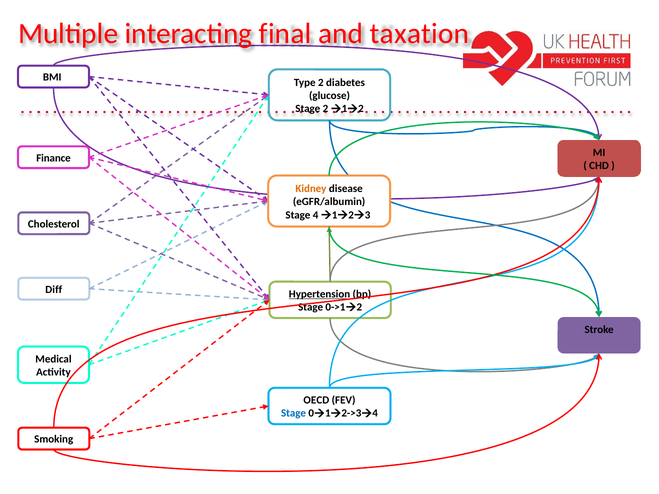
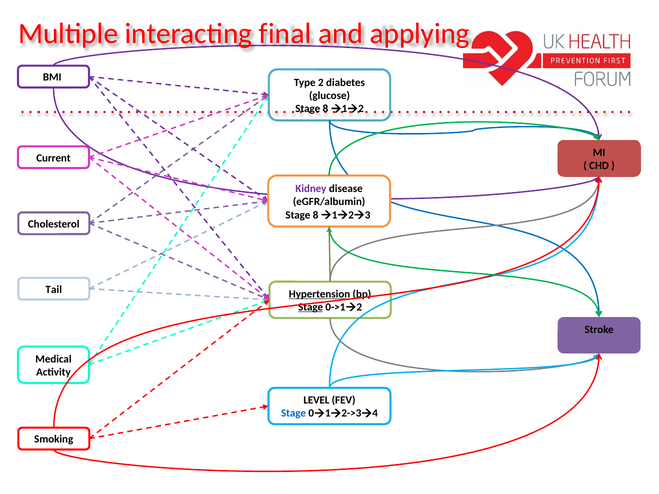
taxation: taxation -> applying
2 at (325, 109): 2 -> 8
Finance: Finance -> Current
Kidney colour: orange -> purple
4 at (316, 215): 4 -> 8
Diff: Diff -> Tail
Stage at (311, 307) underline: none -> present
OECD: OECD -> LEVEL
